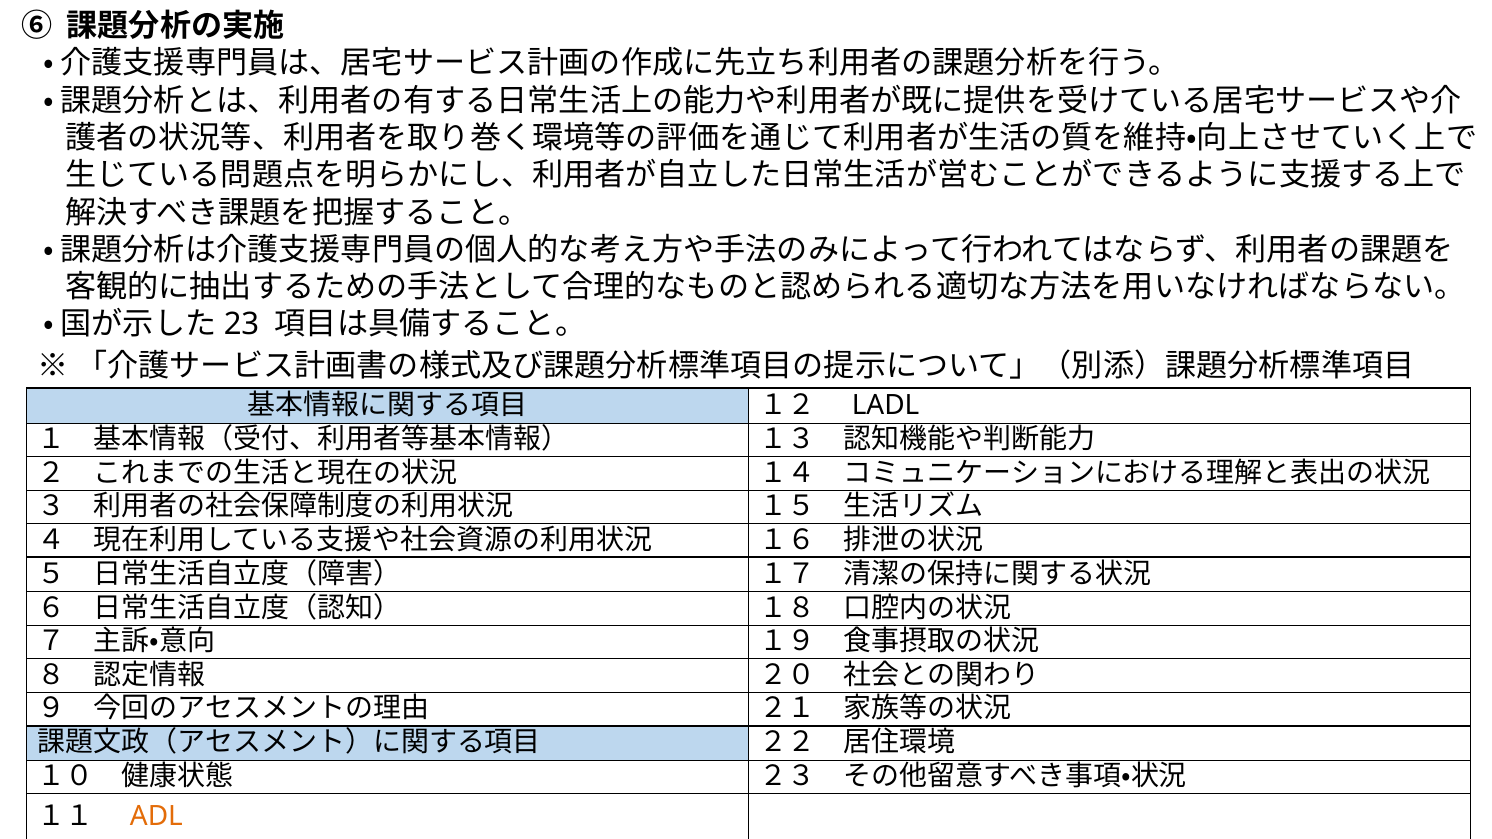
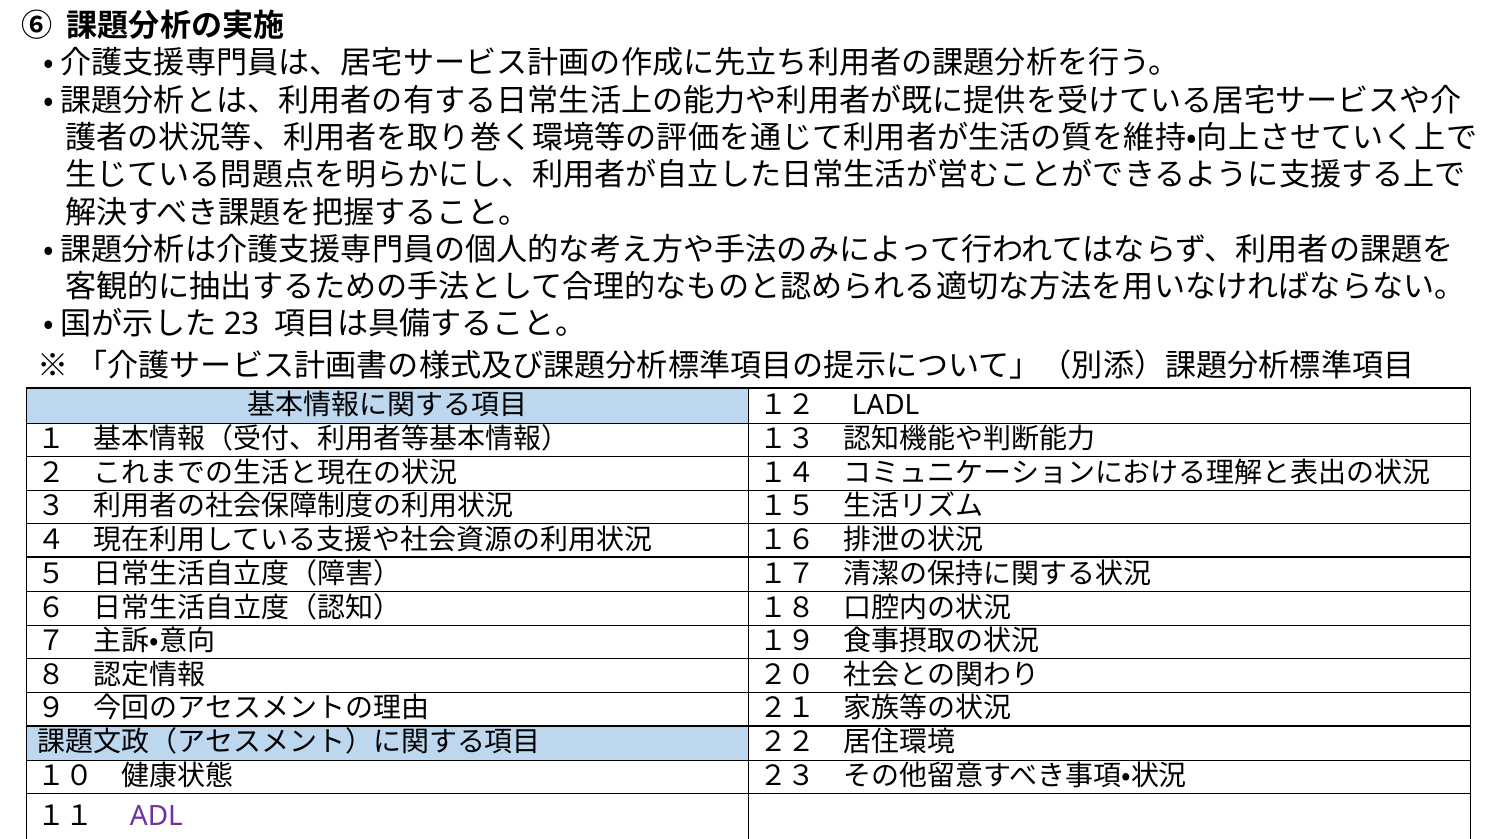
ADL colour: orange -> purple
